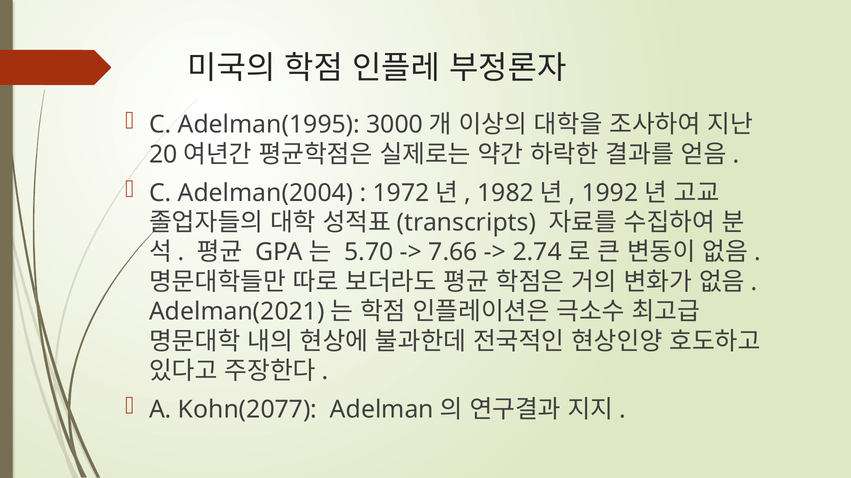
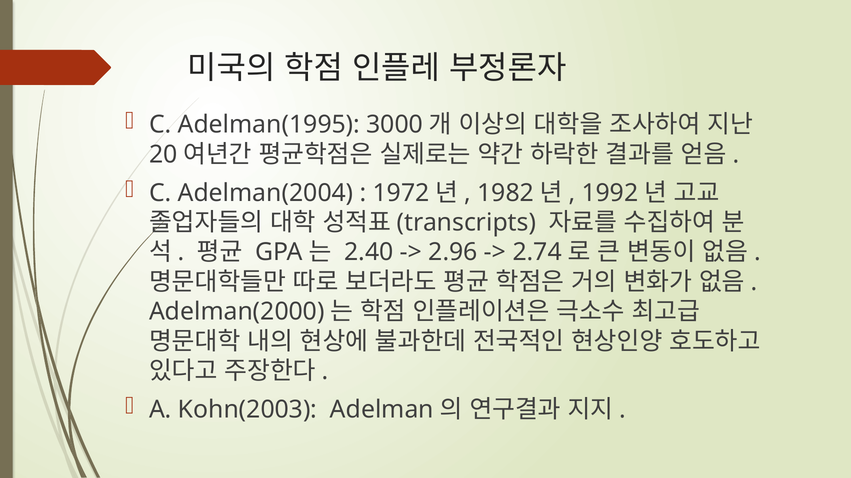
5.70: 5.70 -> 2.40
7.66: 7.66 -> 2.96
Adelman(2021: Adelman(2021 -> Adelman(2000
Kohn(2077: Kohn(2077 -> Kohn(2003
